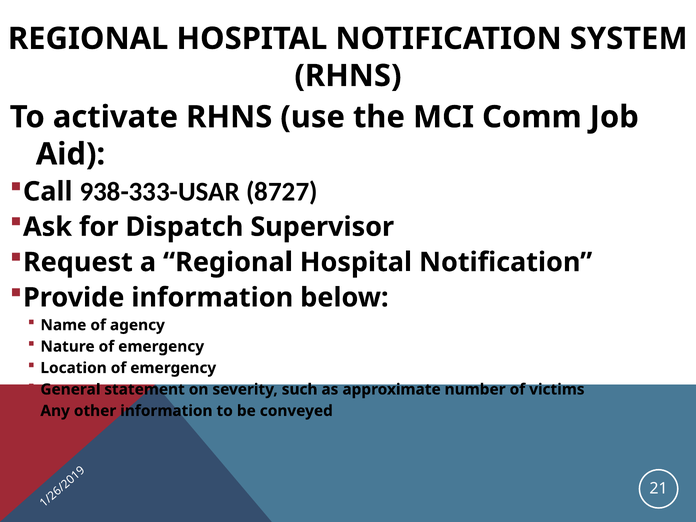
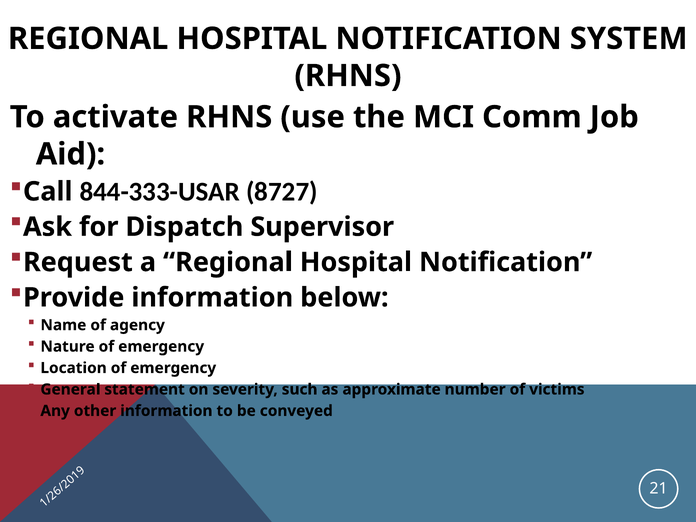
938-333-USAR: 938-333-USAR -> 844-333-USAR
